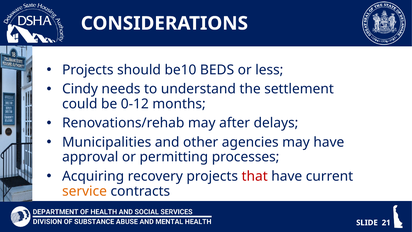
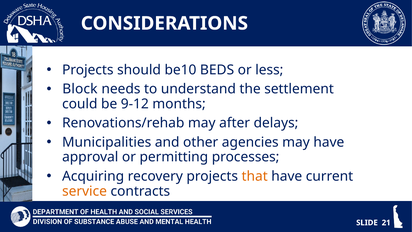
Cindy: Cindy -> Block
0-12: 0-12 -> 9-12
that colour: red -> orange
